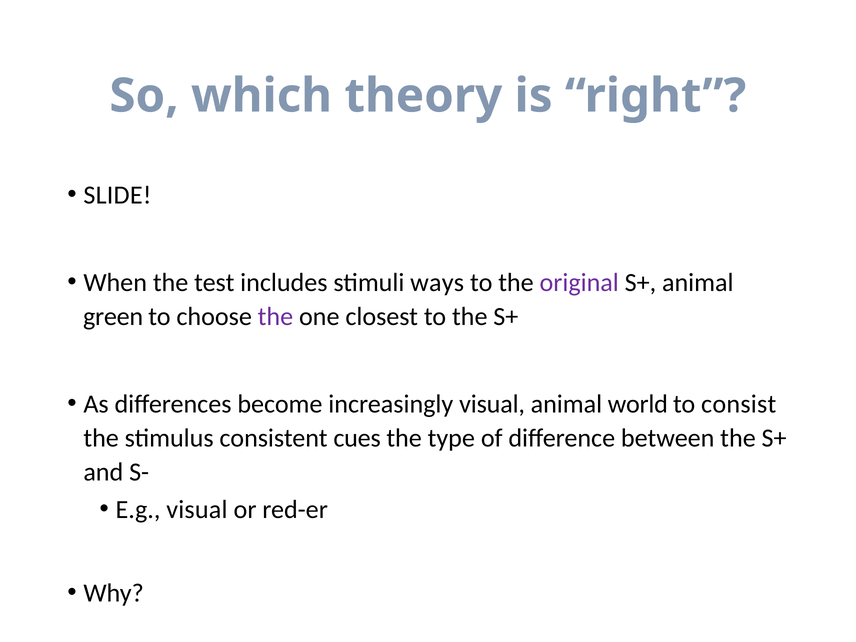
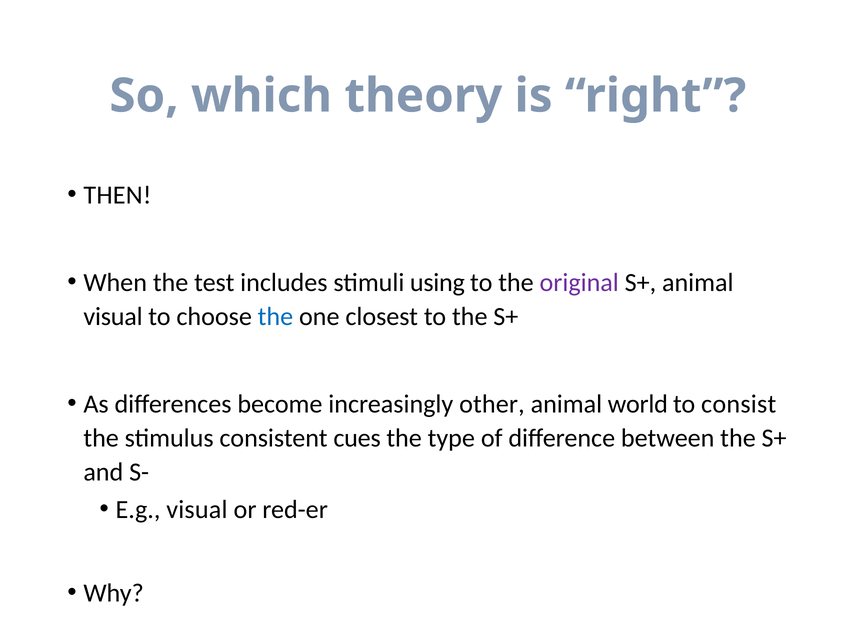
SLIDE: SLIDE -> THEN
ways: ways -> using
green at (113, 317): green -> visual
the at (275, 317) colour: purple -> blue
increasingly visual: visual -> other
